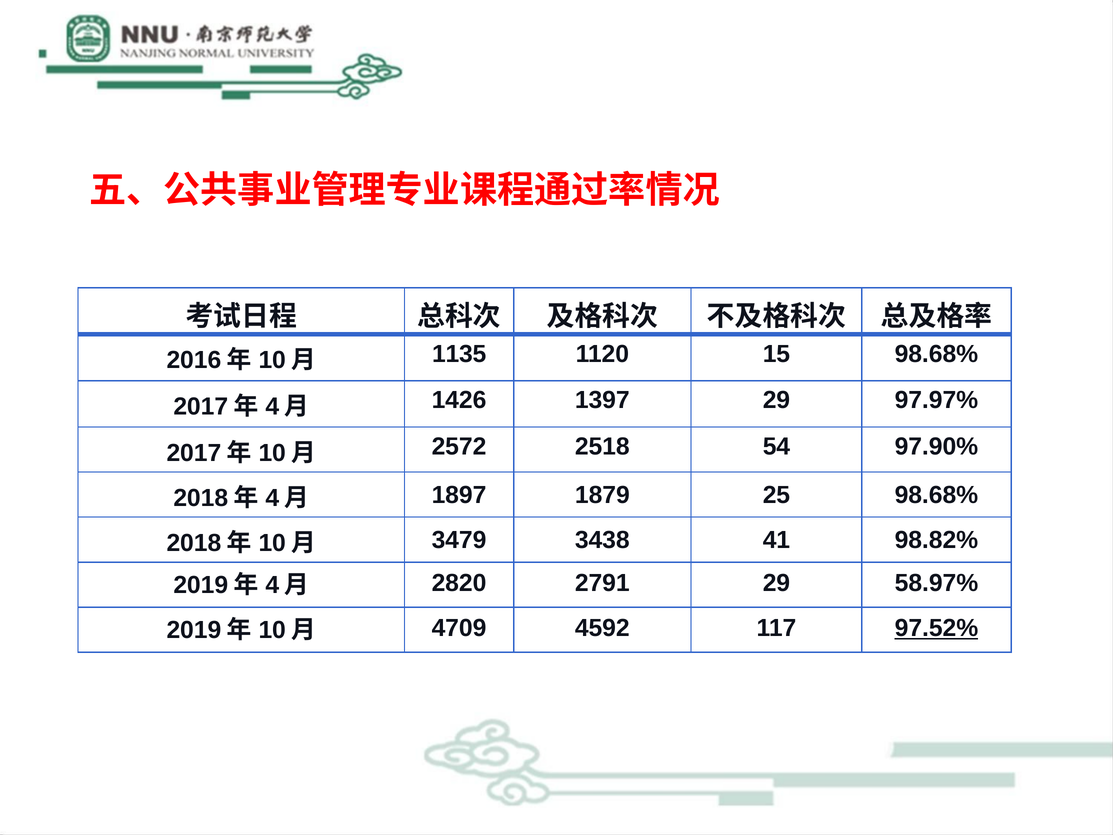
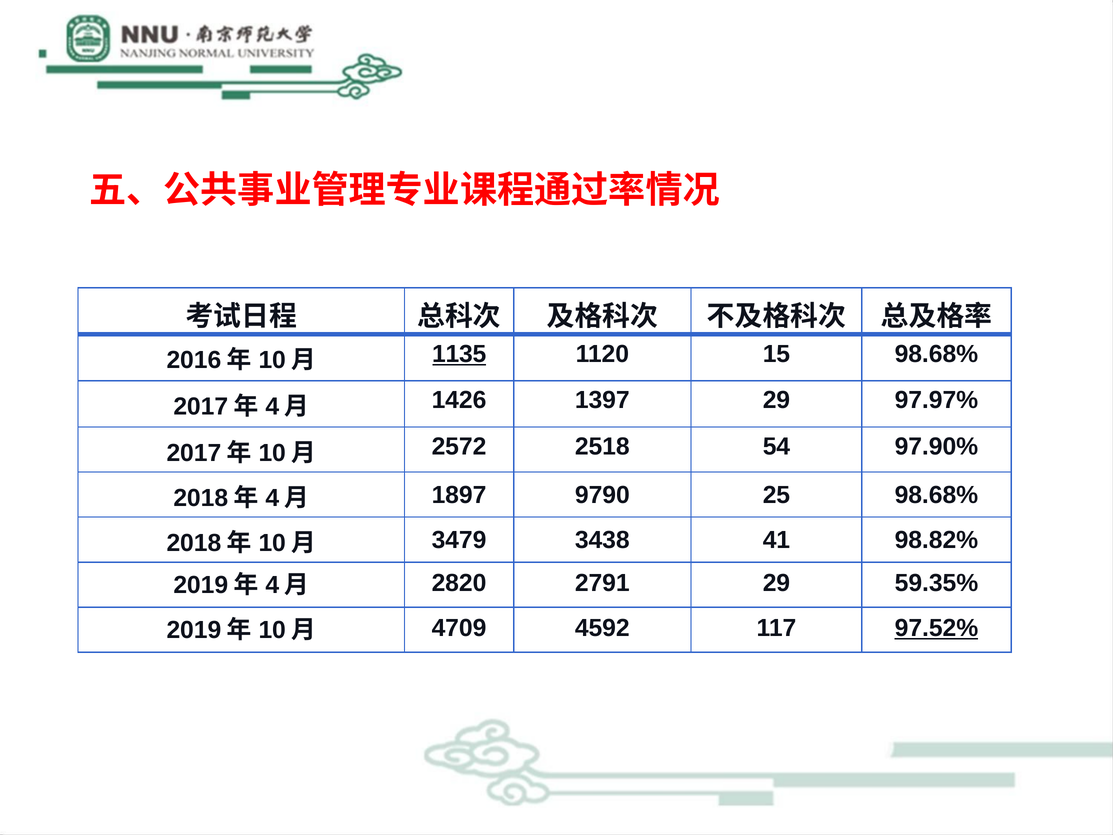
1135 underline: none -> present
1879: 1879 -> 9790
58.97%: 58.97% -> 59.35%
